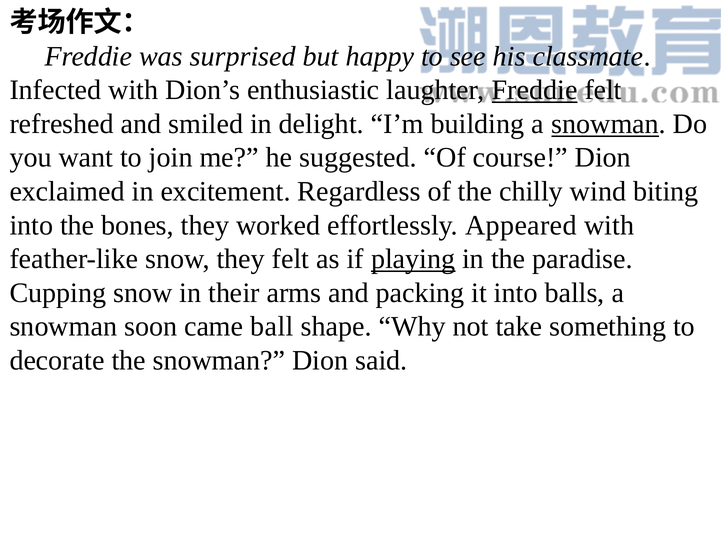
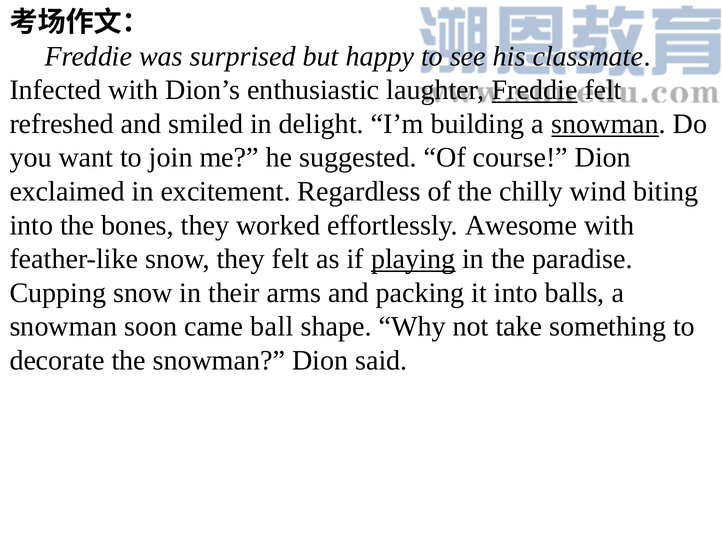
Appeared: Appeared -> Awesome
